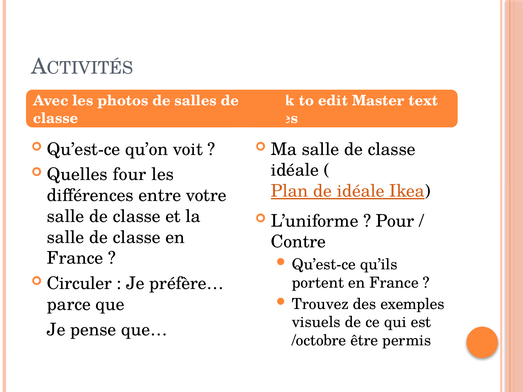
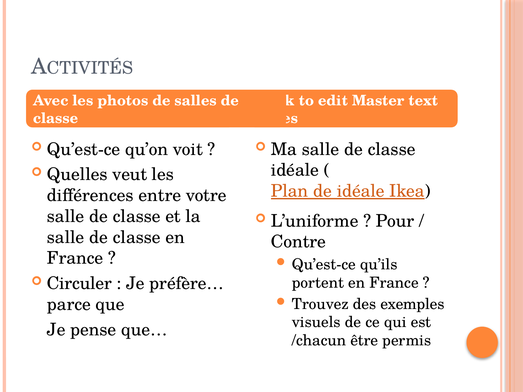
four: four -> veut
/octobre: /octobre -> /chacun
